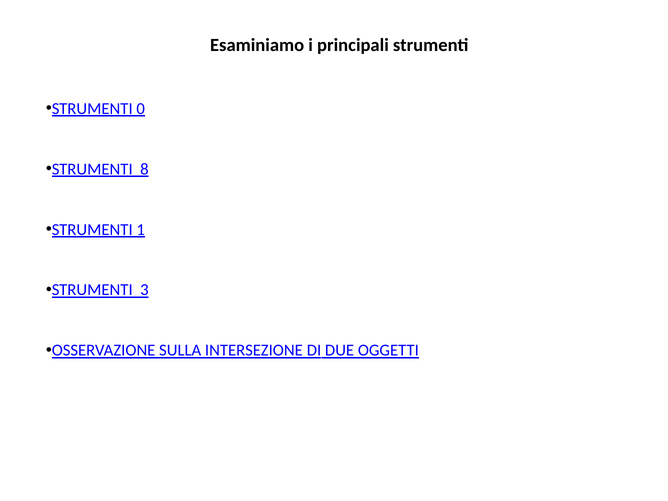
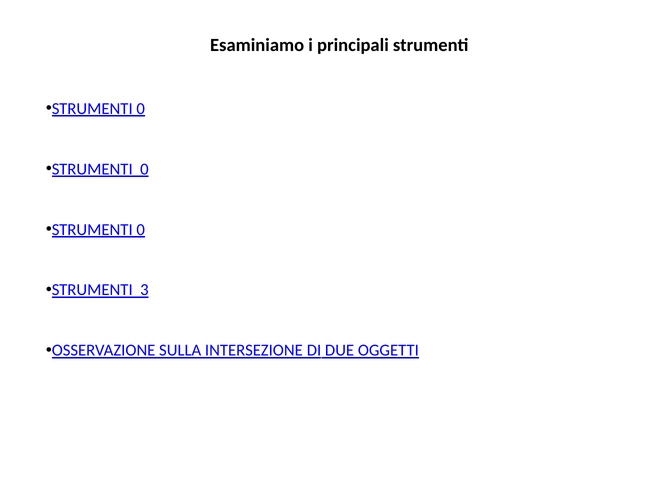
8 at (144, 169): 8 -> 0
1 at (141, 230): 1 -> 0
